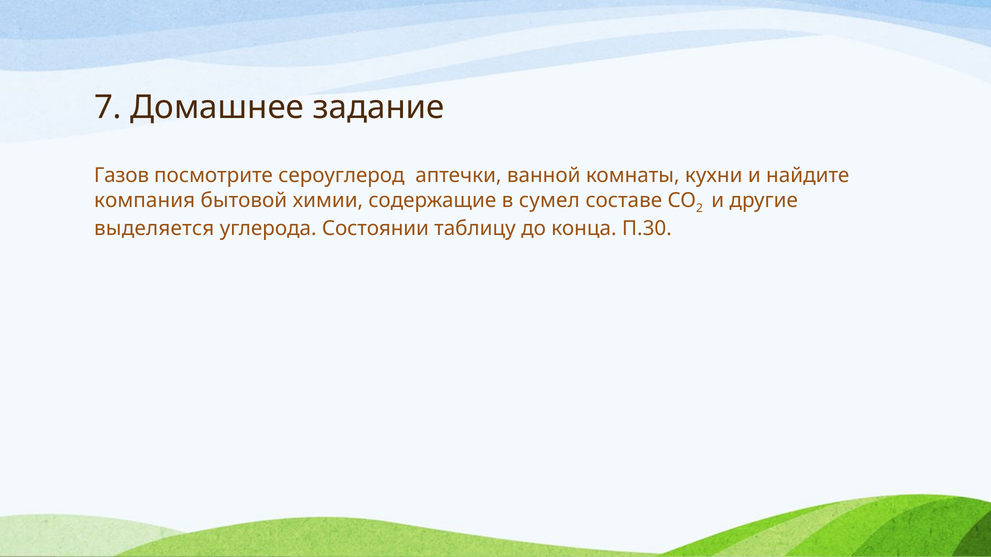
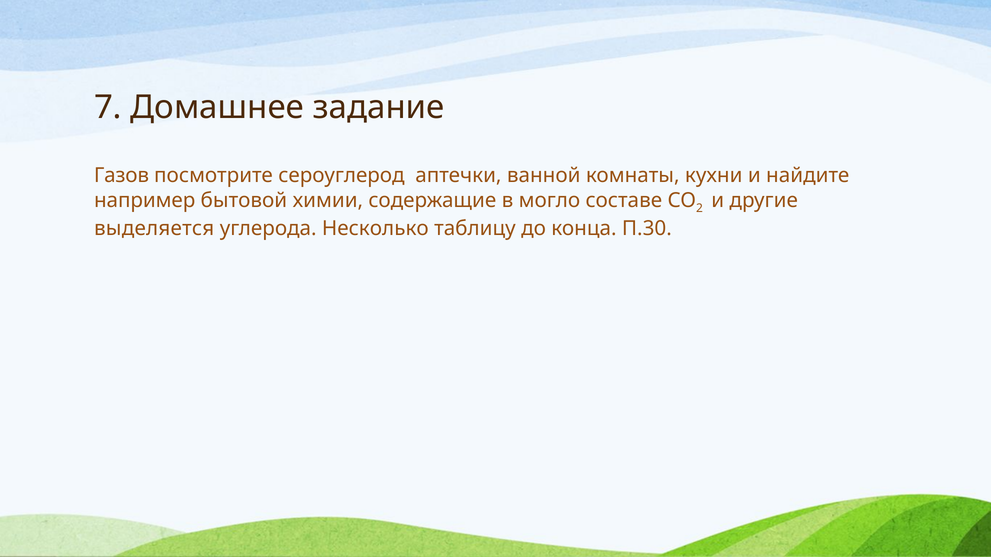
компания: компания -> например
сумел: сумел -> могло
Состоянии: Состоянии -> Несколько
